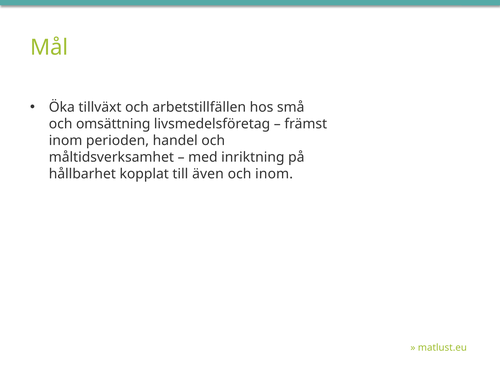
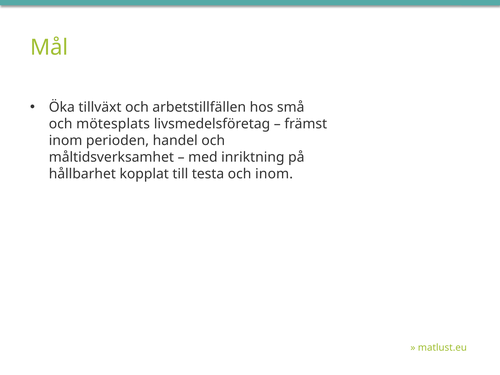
omsättning: omsättning -> mötesplats
även: även -> testa
